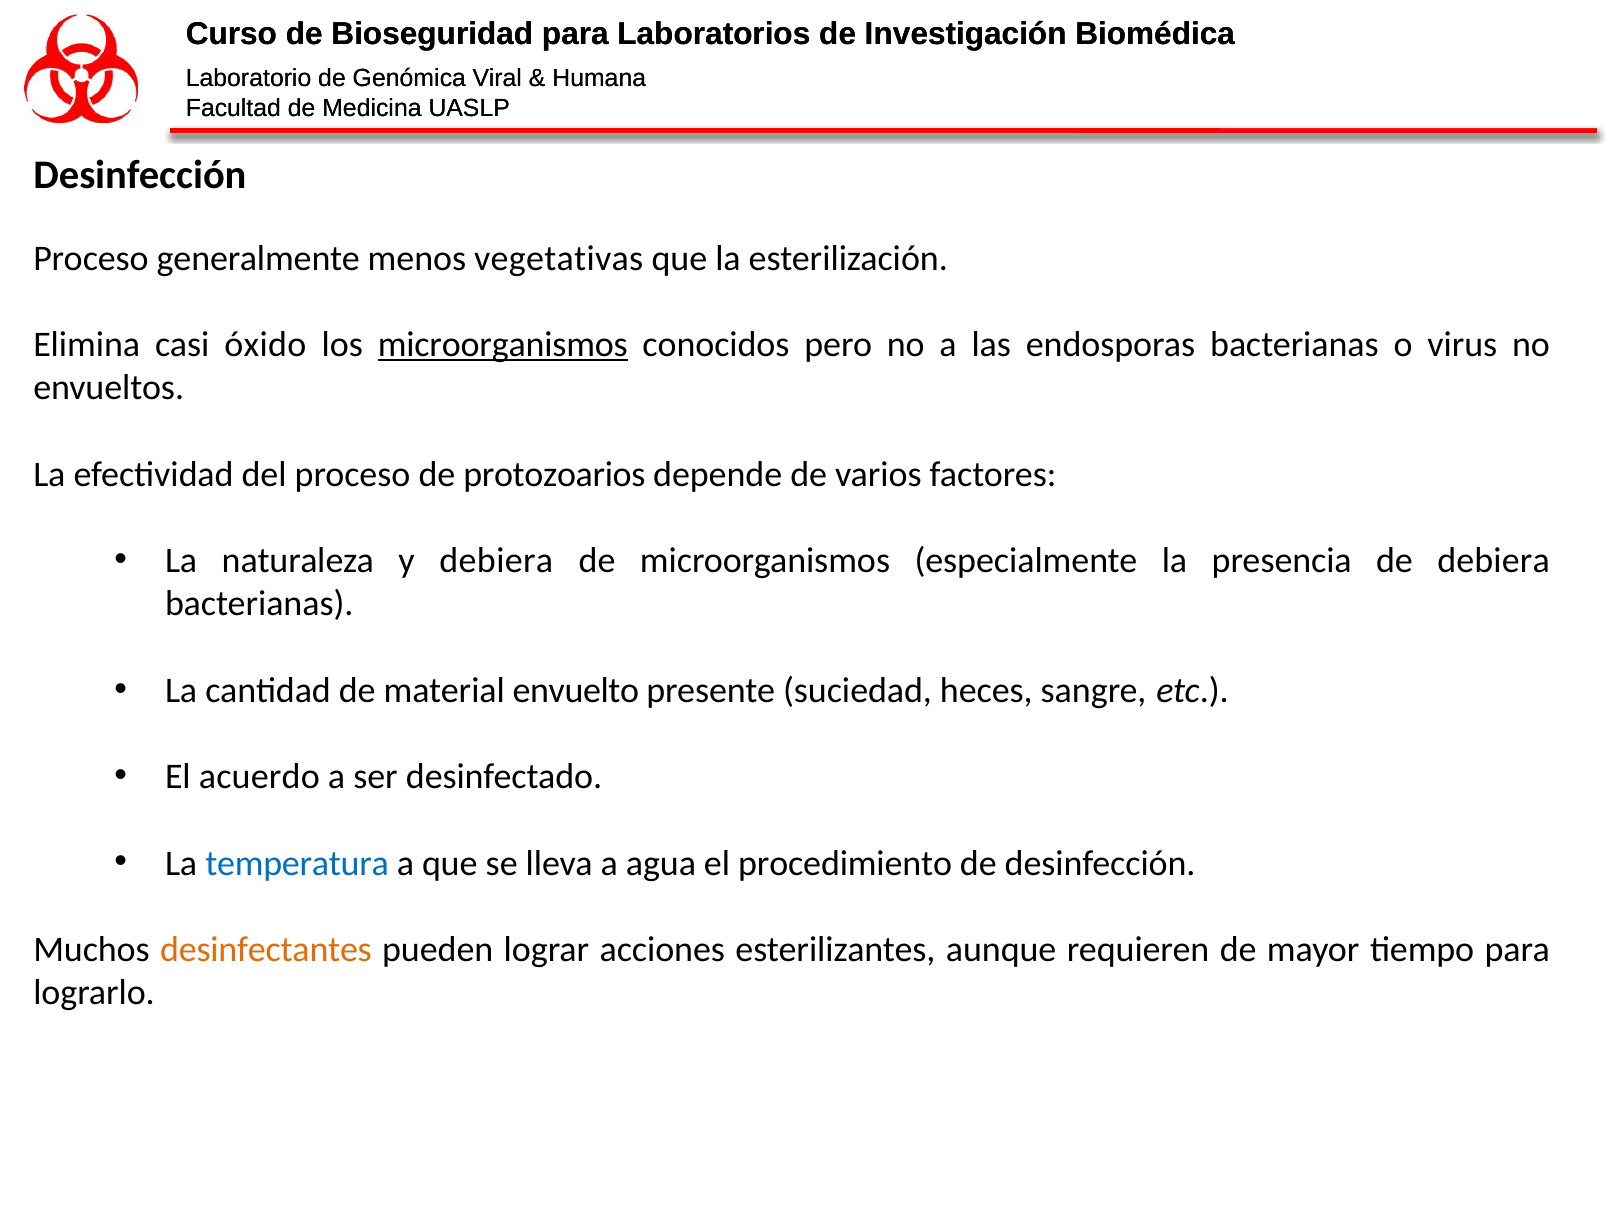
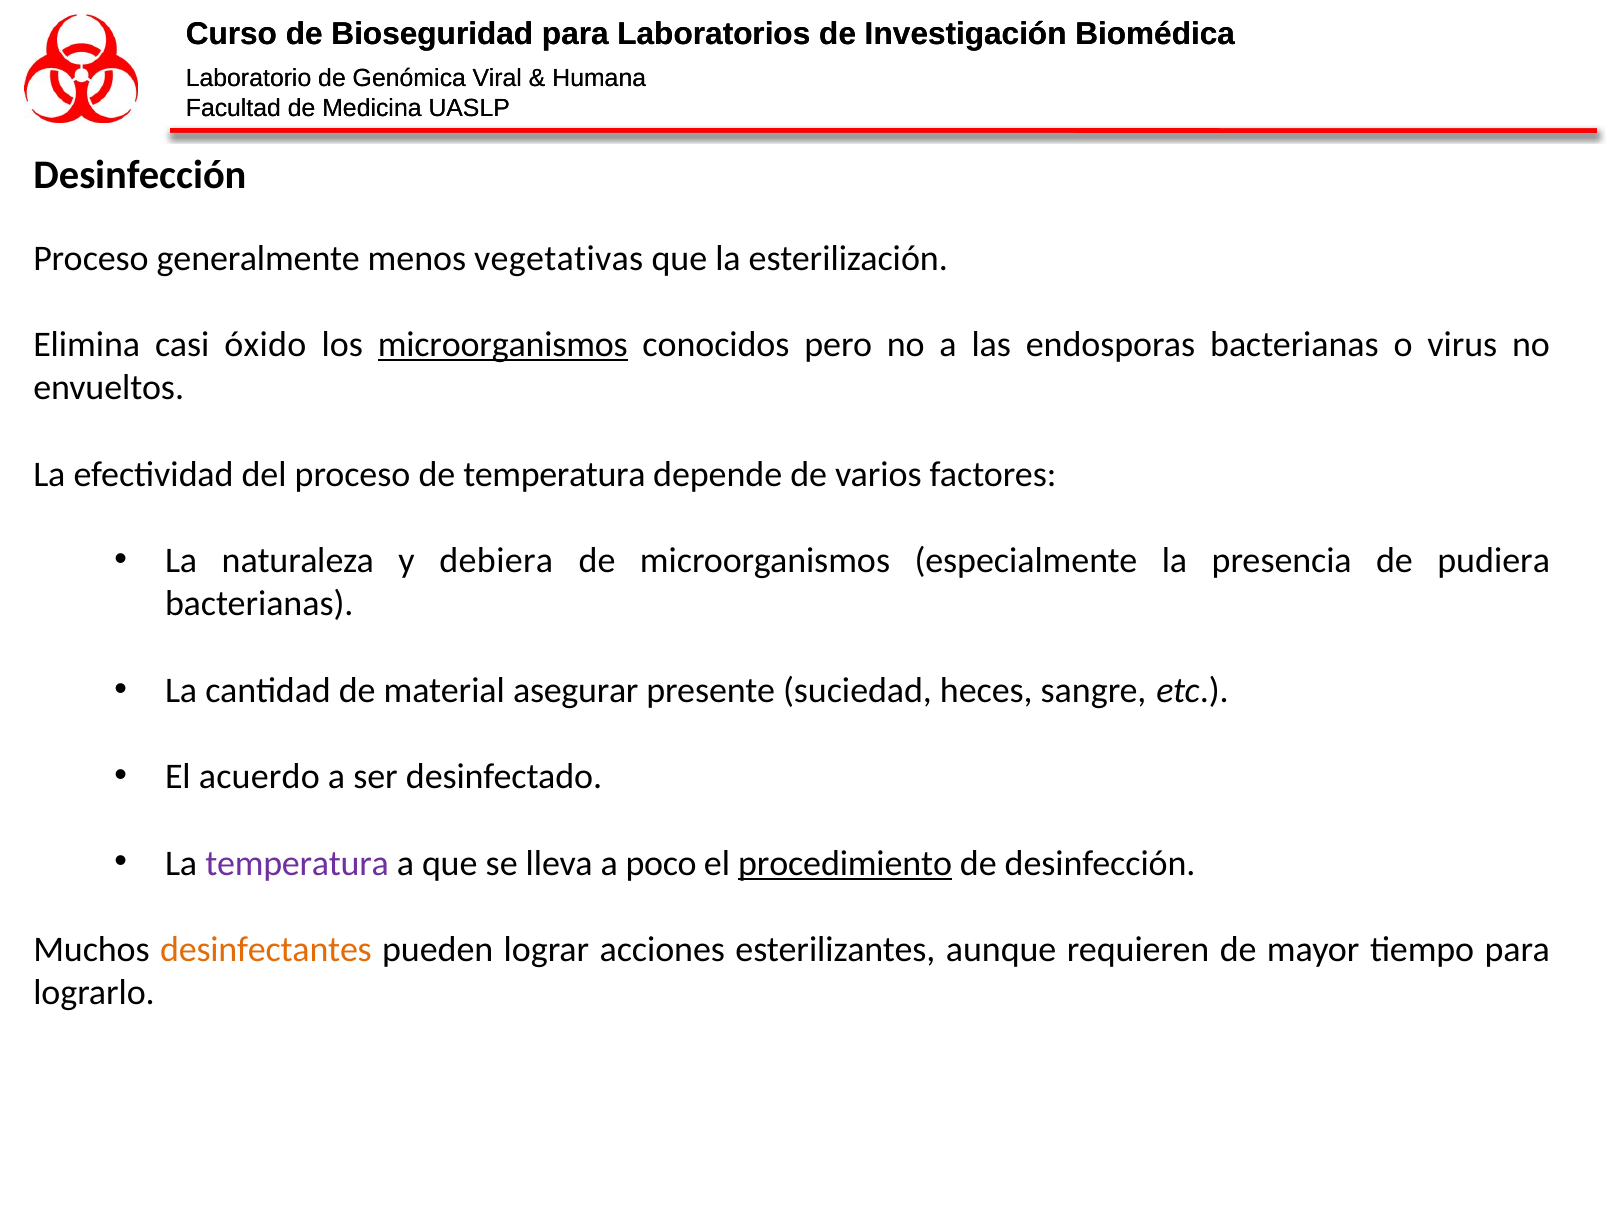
de protozoarios: protozoarios -> temperatura
de debiera: debiera -> pudiera
envuelto: envuelto -> asegurar
temperatura at (297, 863) colour: blue -> purple
agua: agua -> poco
procedimiento underline: none -> present
